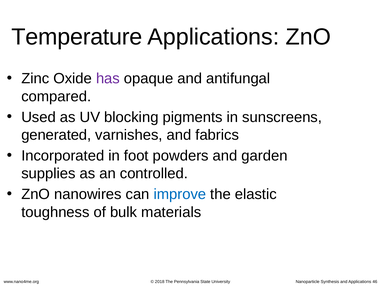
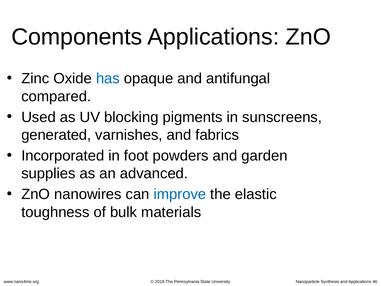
Temperature: Temperature -> Components
has colour: purple -> blue
controlled: controlled -> advanced
